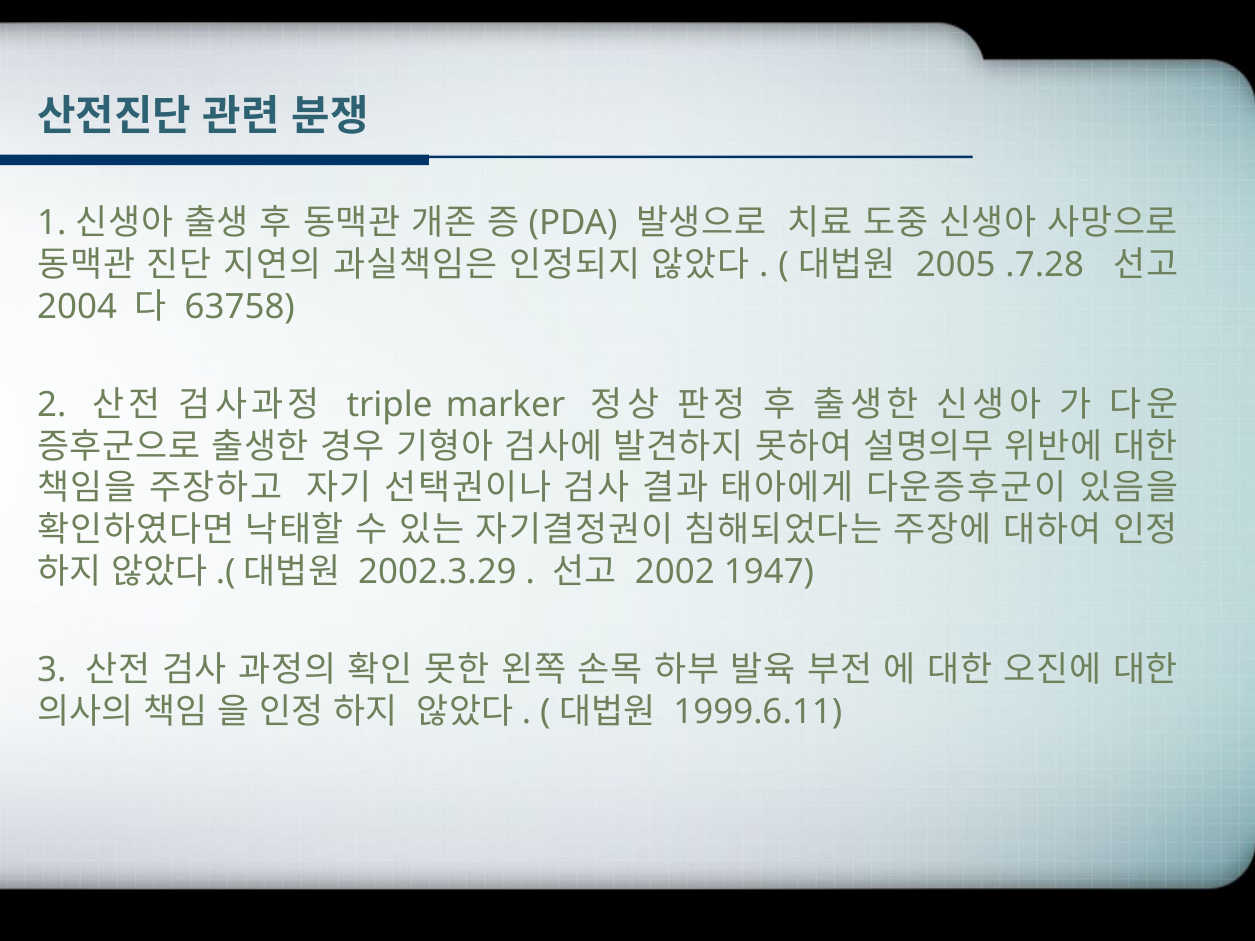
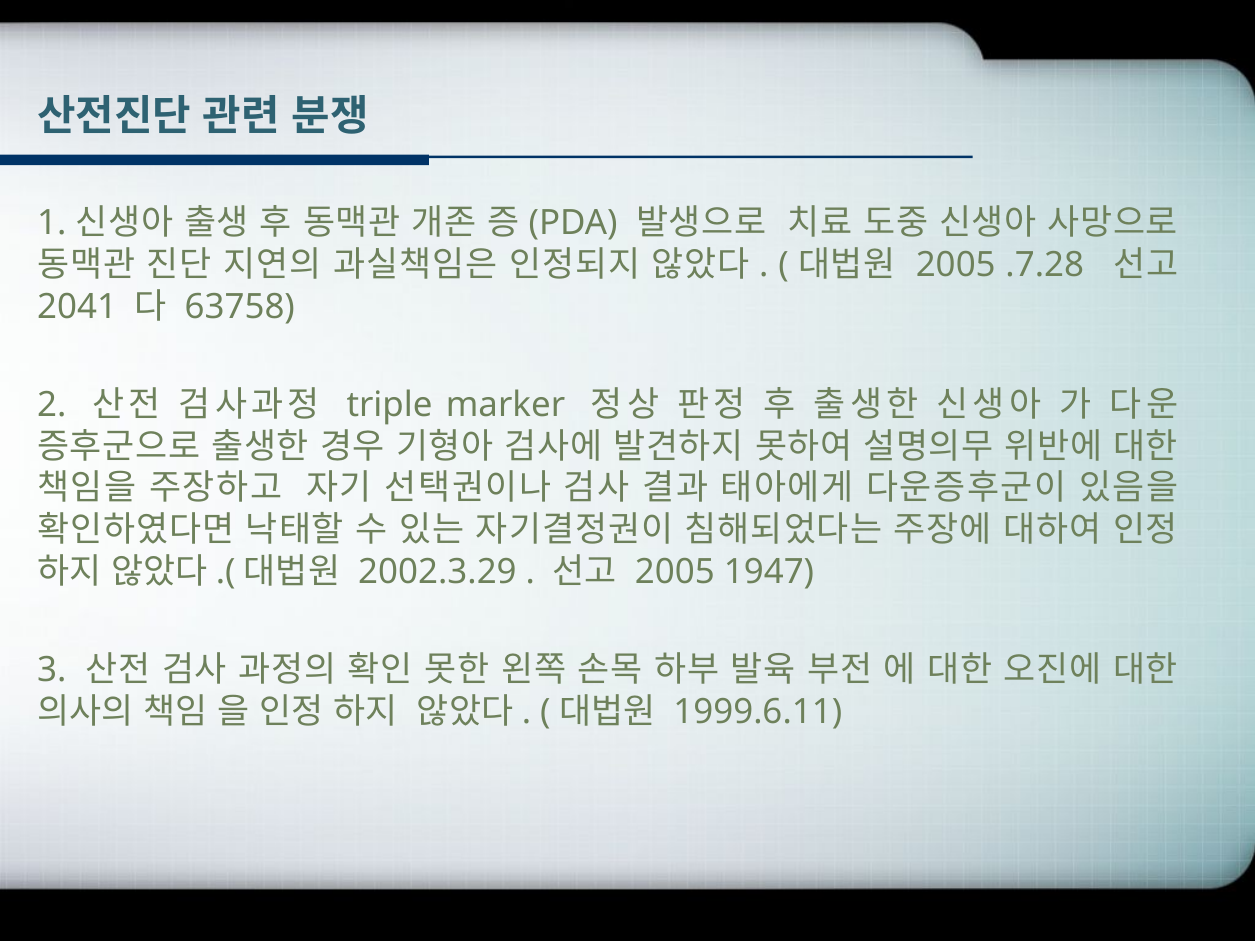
2004: 2004 -> 2041
2002 at (675, 572): 2002 -> 2005
